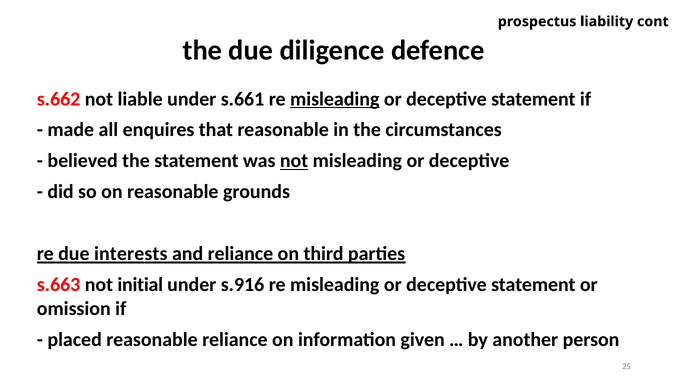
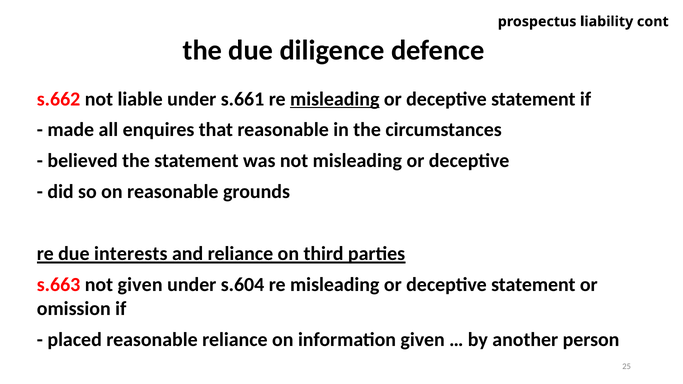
not at (294, 161) underline: present -> none
not initial: initial -> given
s.916: s.916 -> s.604
